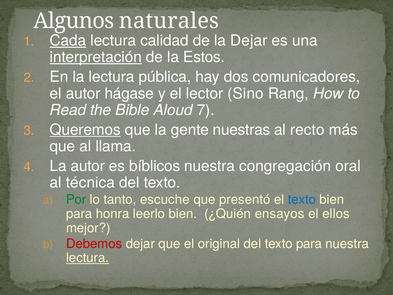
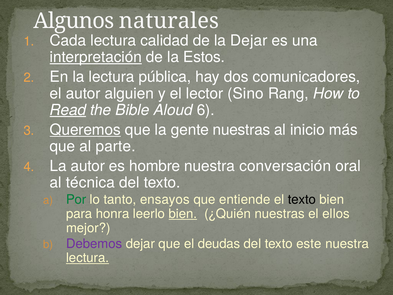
Cada underline: present -> none
hágase: hágase -> alguien
Read underline: none -> present
7: 7 -> 6
recto: recto -> inicio
llama: llama -> parte
bíblicos: bíblicos -> hombre
congregación: congregación -> conversación
escuche: escuche -> ensayos
presentó: presentó -> entiende
texto at (302, 199) colour: blue -> black
bien at (183, 214) underline: none -> present
¿Quién ensayos: ensayos -> nuestras
Debemos colour: red -> purple
original: original -> deudas
texto para: para -> este
